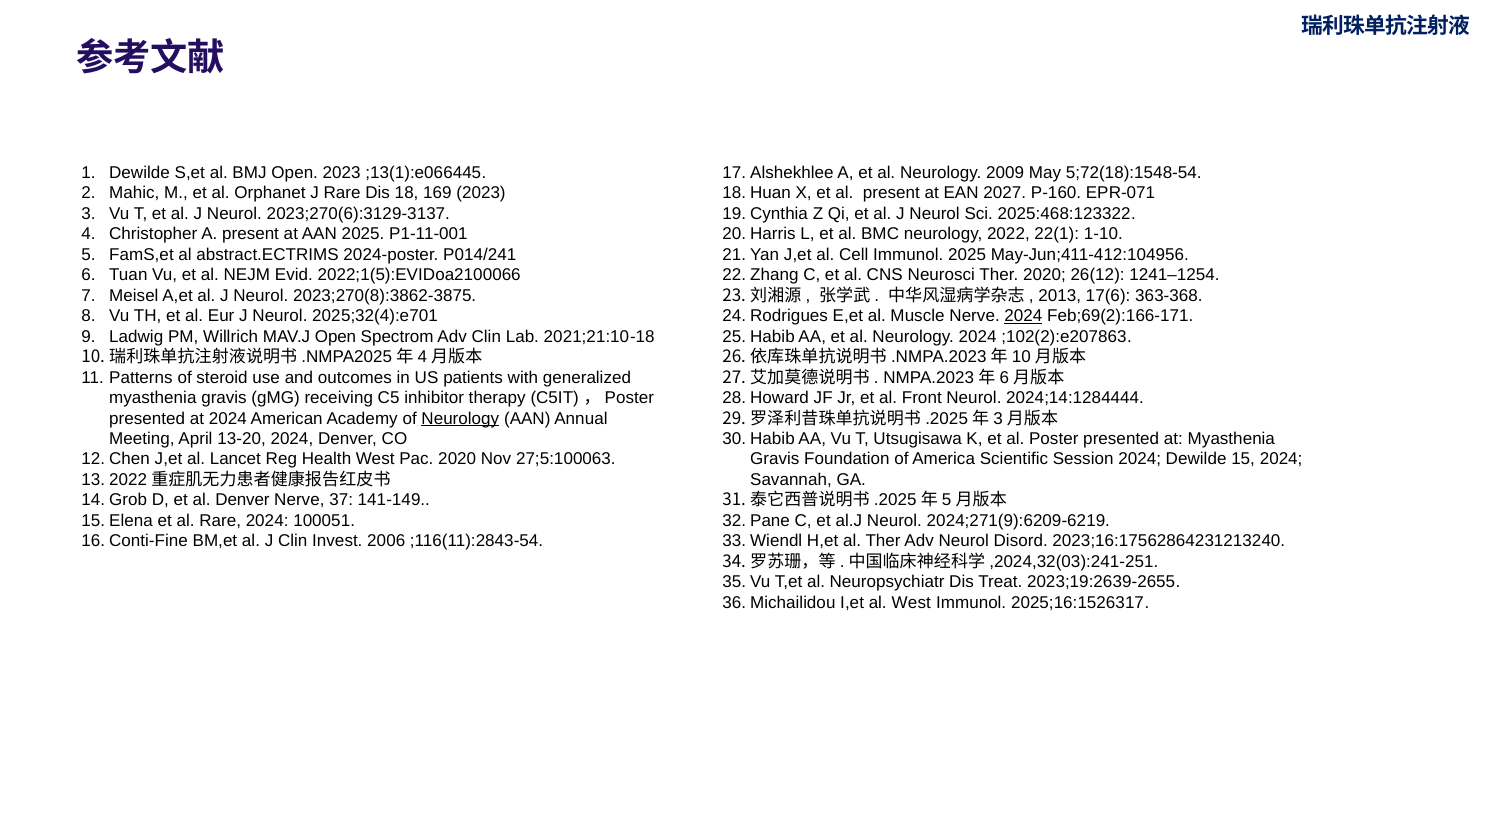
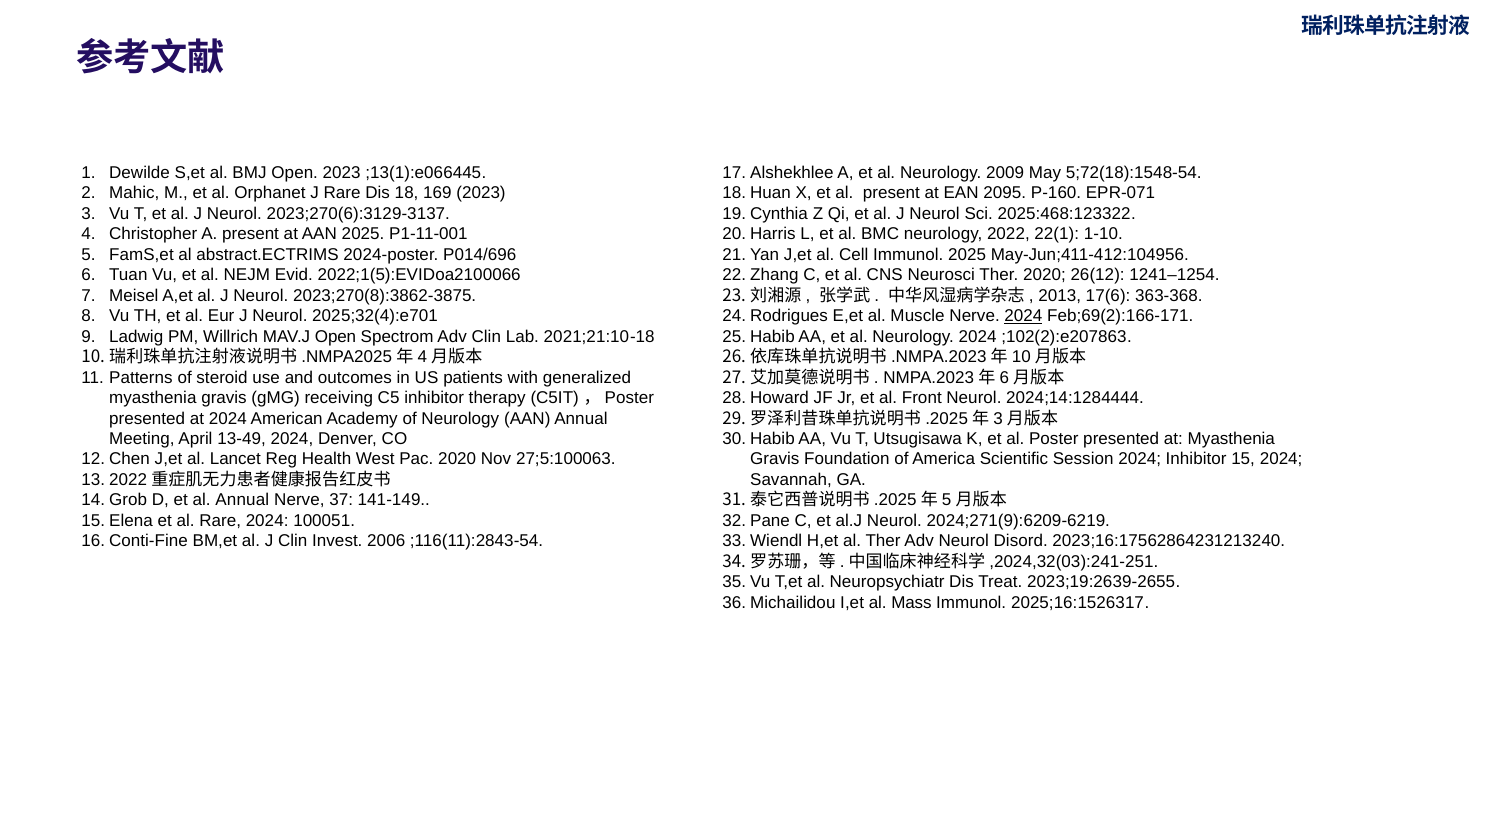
2027: 2027 -> 2095
P014/241: P014/241 -> P014/696
Neurology at (460, 418) underline: present -> none
13-20: 13-20 -> 13-49
2024 Dewilde: Dewilde -> Inhibitor
al Denver: Denver -> Annual
al West: West -> Mass
